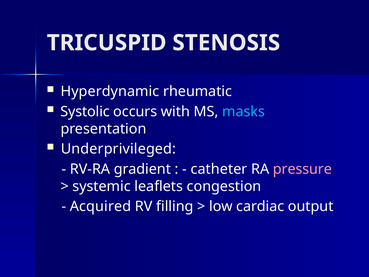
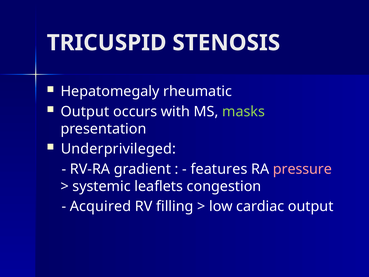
Hyperdynamic: Hyperdynamic -> Hepatomegaly
Systolic at (85, 112): Systolic -> Output
masks colour: light blue -> light green
catheter: catheter -> features
